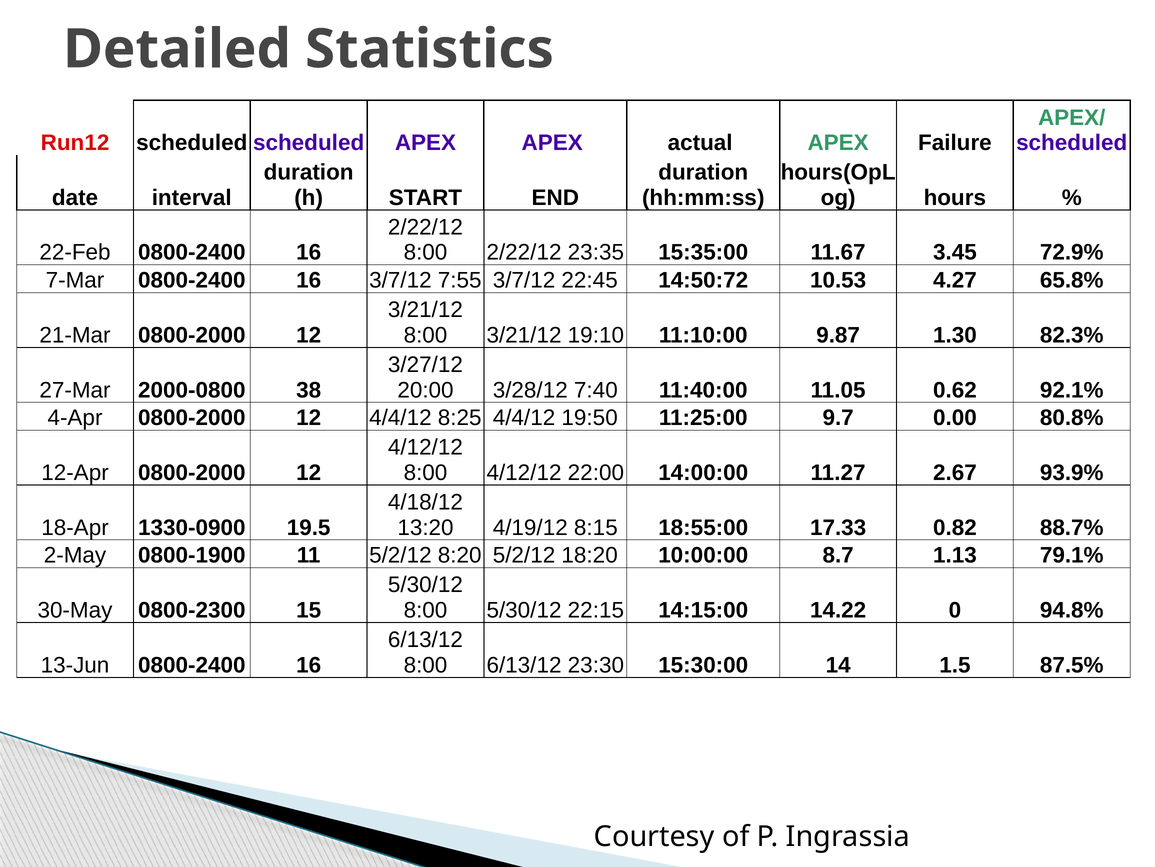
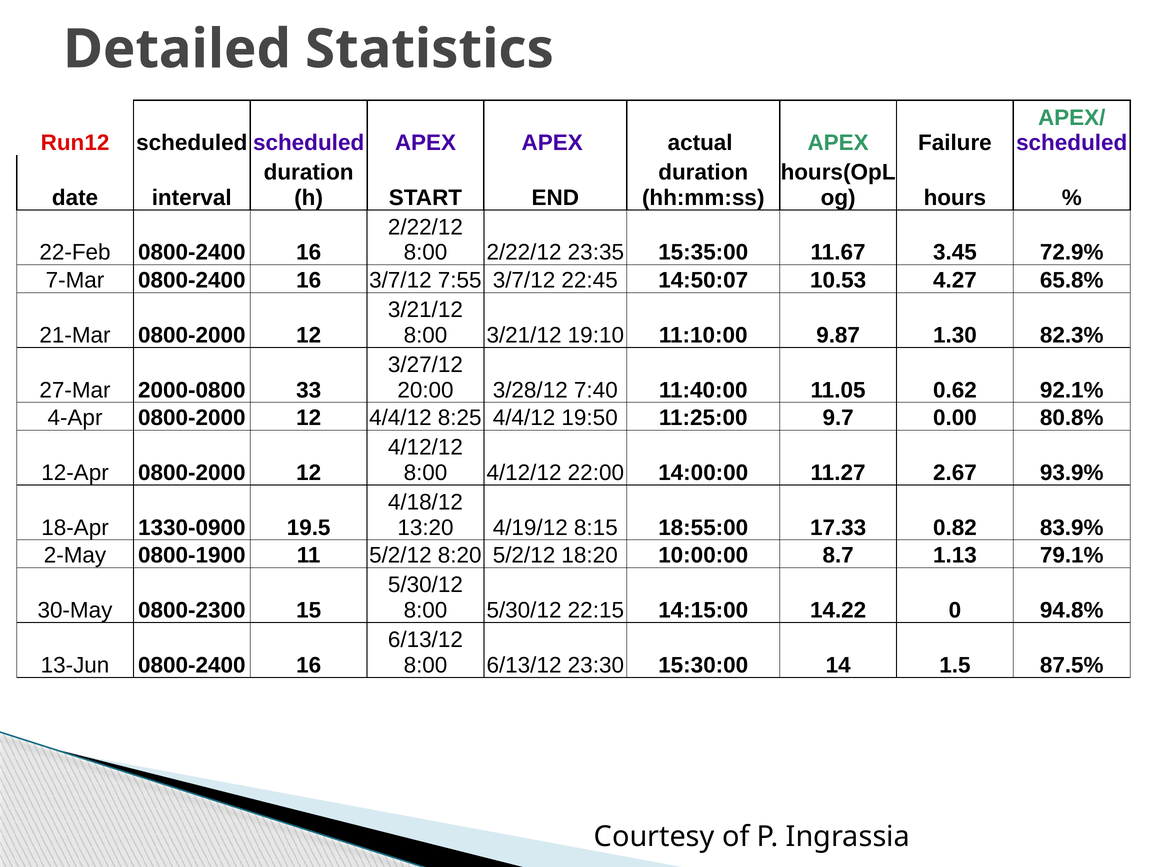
14:50:72: 14:50:72 -> 14:50:07
38: 38 -> 33
88.7%: 88.7% -> 83.9%
